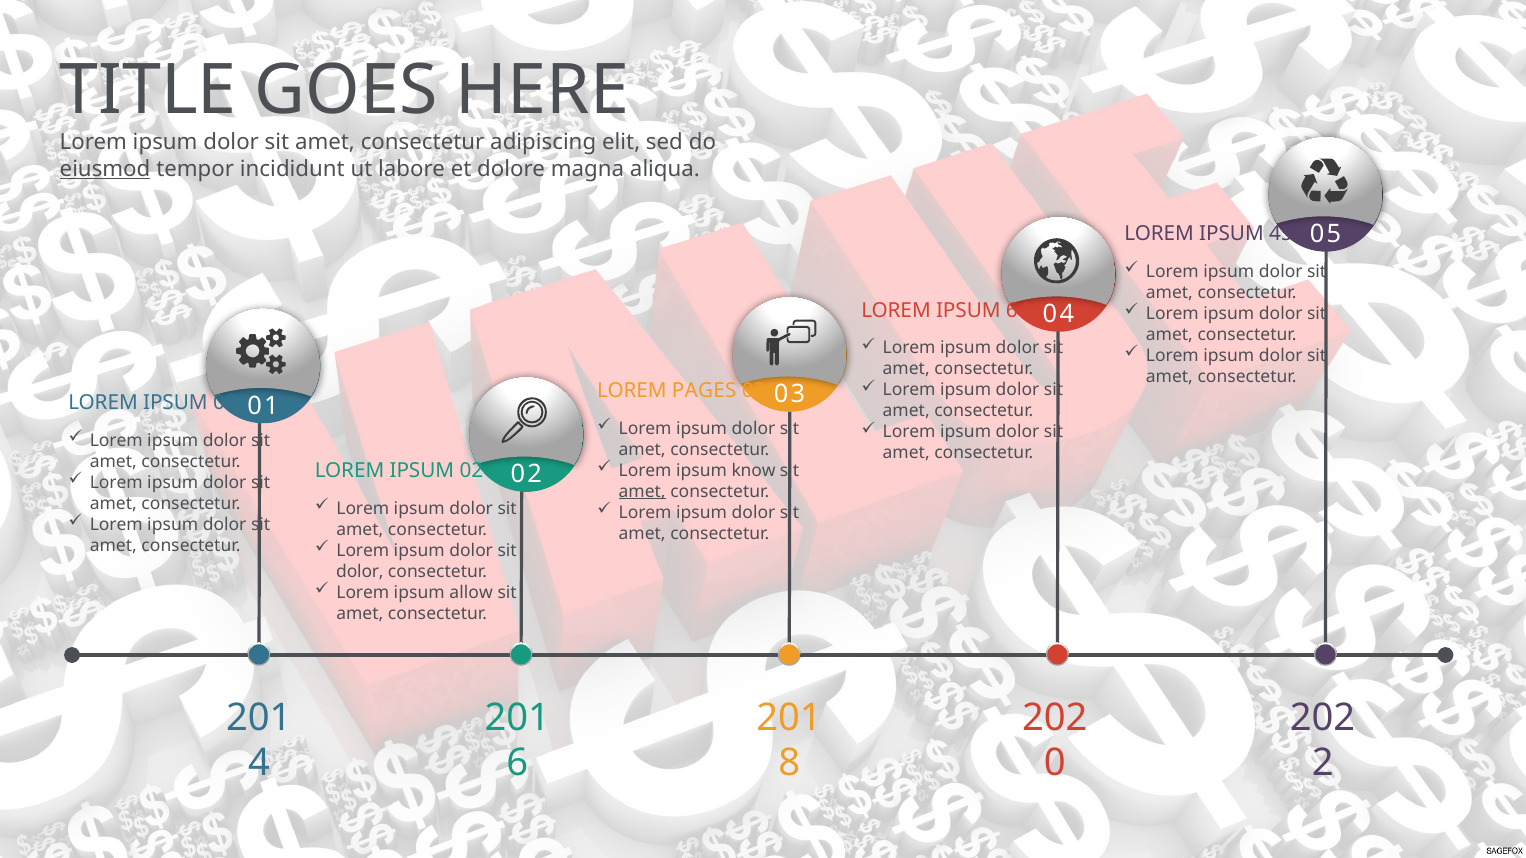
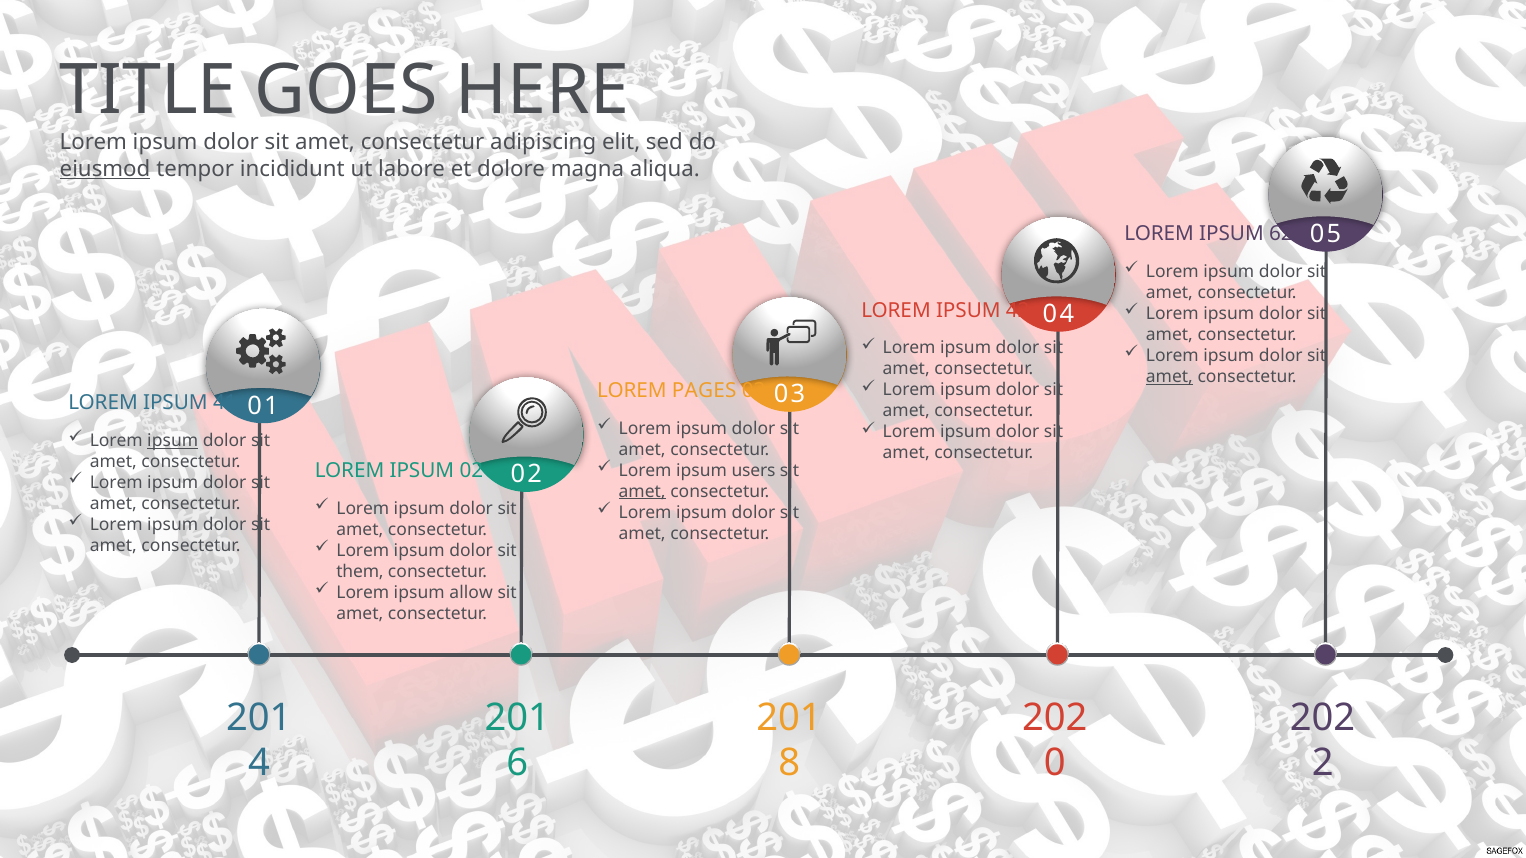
45: 45 -> 62
64: 64 -> 42
amet at (1169, 377) underline: none -> present
08: 08 -> 41
ipsum at (173, 441) underline: none -> present
know: know -> users
dolor at (360, 572): dolor -> them
